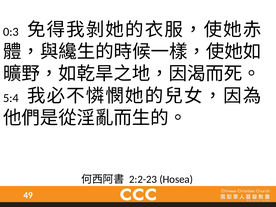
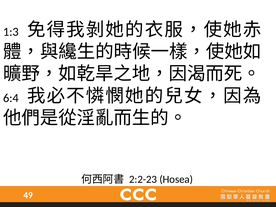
0:3: 0:3 -> 1:3
5:4: 5:4 -> 6:4
